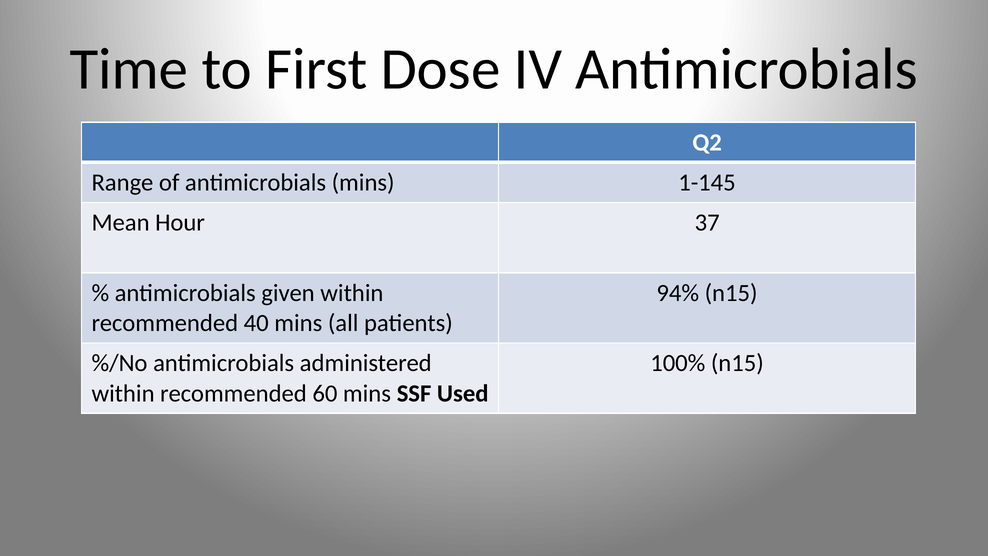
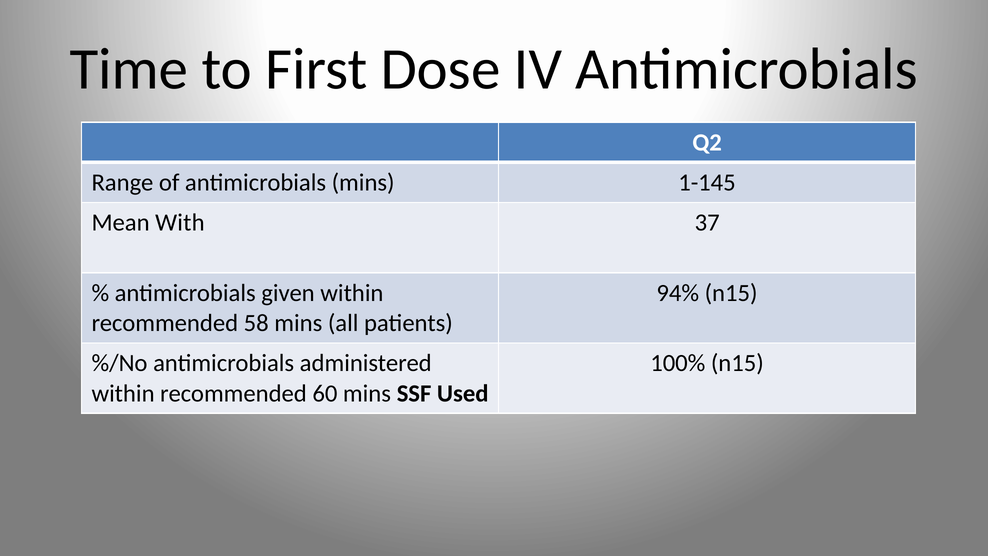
Hour: Hour -> With
40: 40 -> 58
